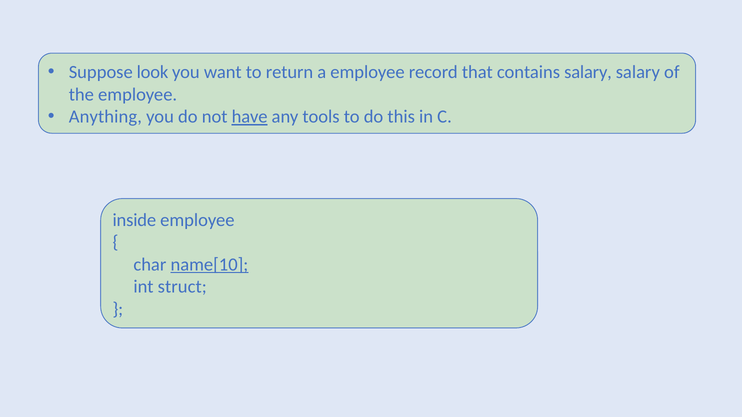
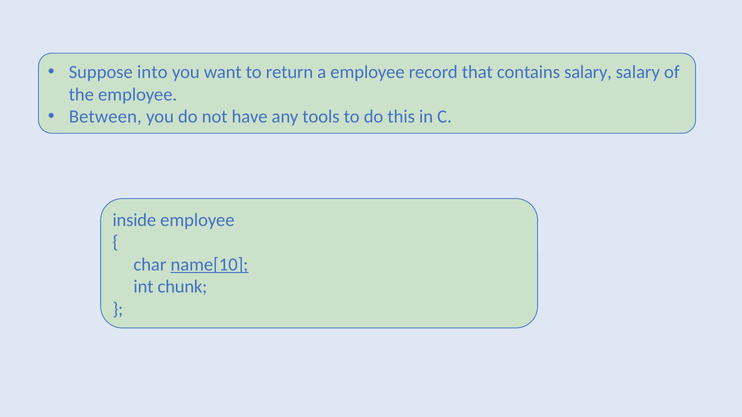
look: look -> into
Anything: Anything -> Between
have underline: present -> none
struct: struct -> chunk
